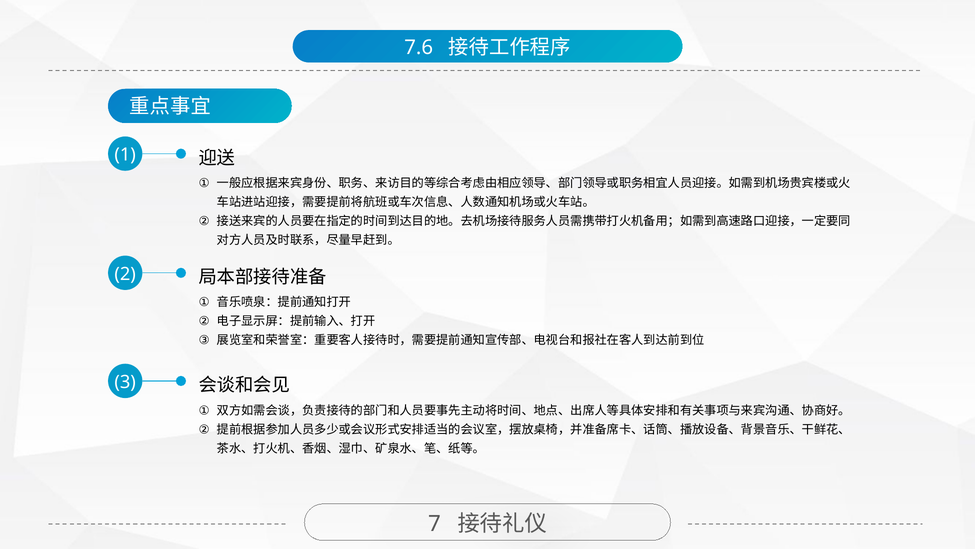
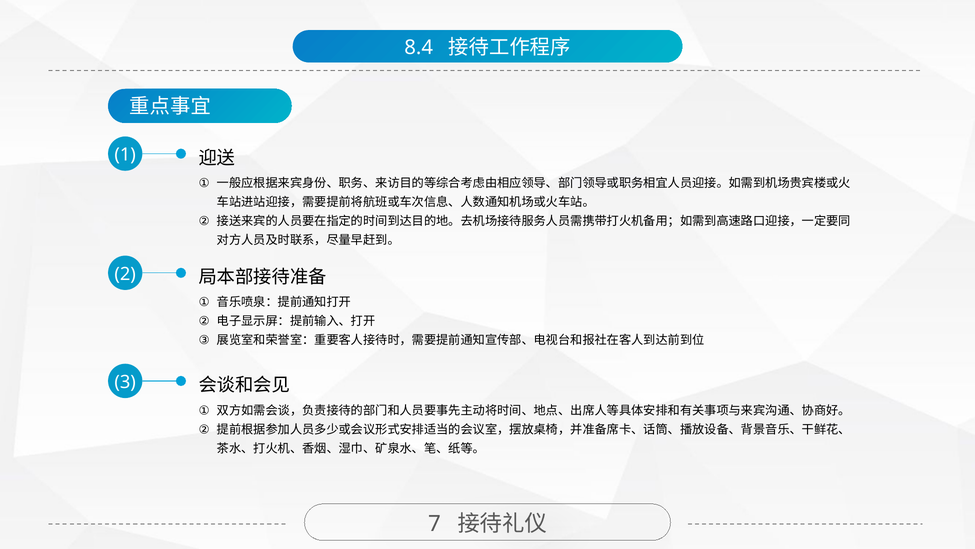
7.6: 7.6 -> 8.4
